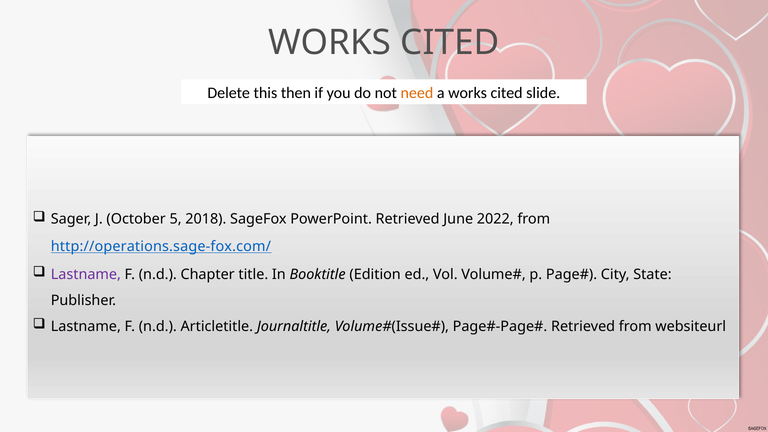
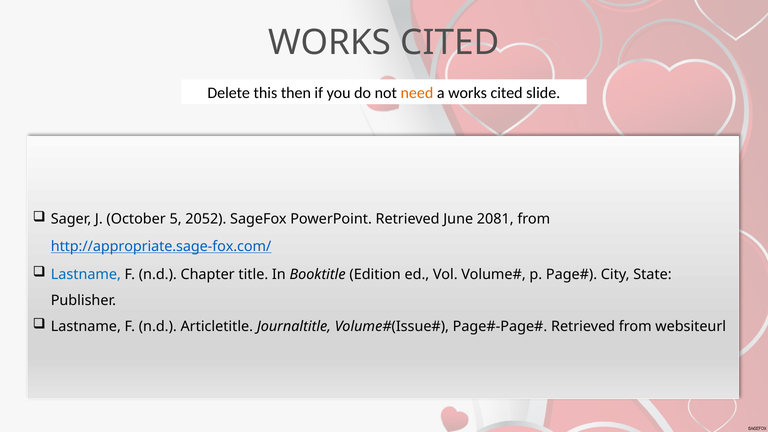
2018: 2018 -> 2052
2022: 2022 -> 2081
http://operations.sage-fox.com/: http://operations.sage-fox.com/ -> http://appropriate.sage-fox.com/
Lastname at (86, 274) colour: purple -> blue
